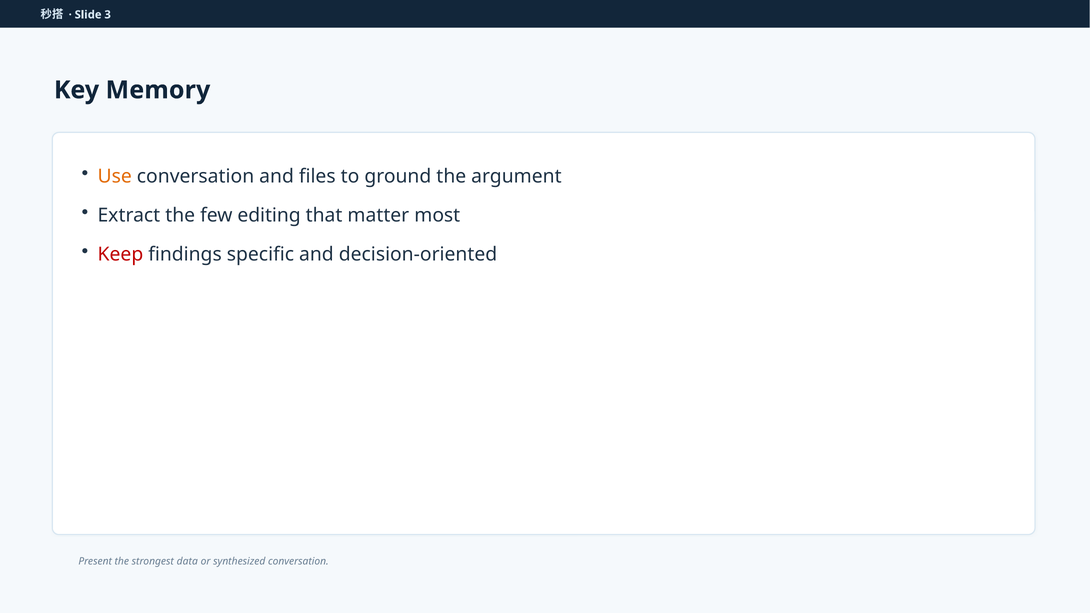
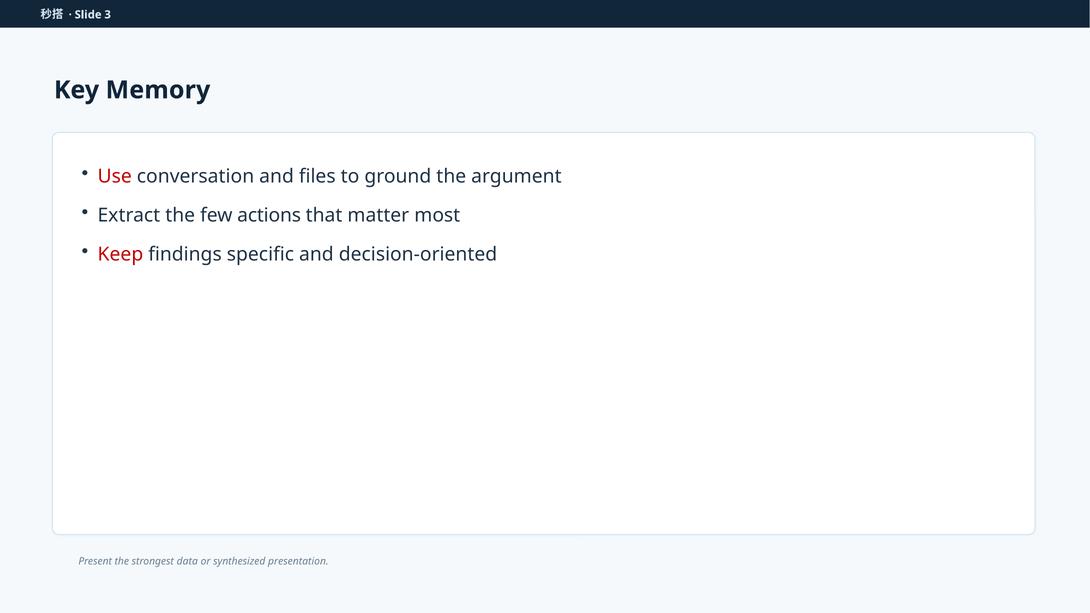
Use colour: orange -> red
editing: editing -> actions
synthesized conversation: conversation -> presentation
